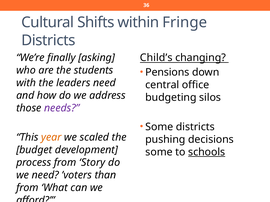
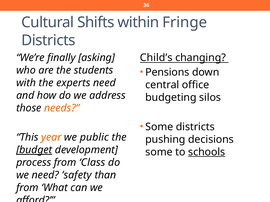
leaders: leaders -> experts
needs colour: purple -> orange
scaled: scaled -> public
budget underline: none -> present
Story: Story -> Class
’voters: ’voters -> ’safety
